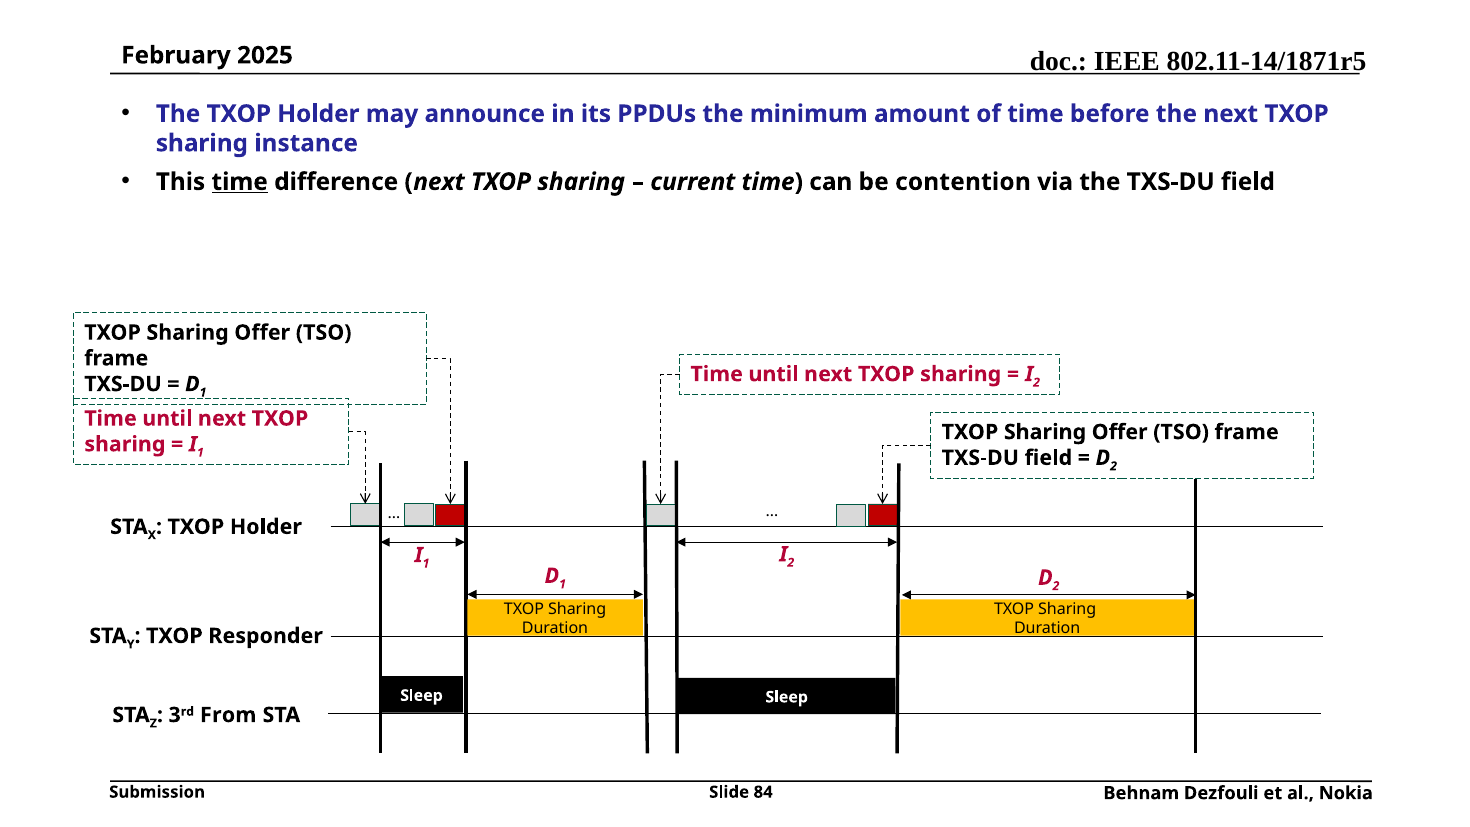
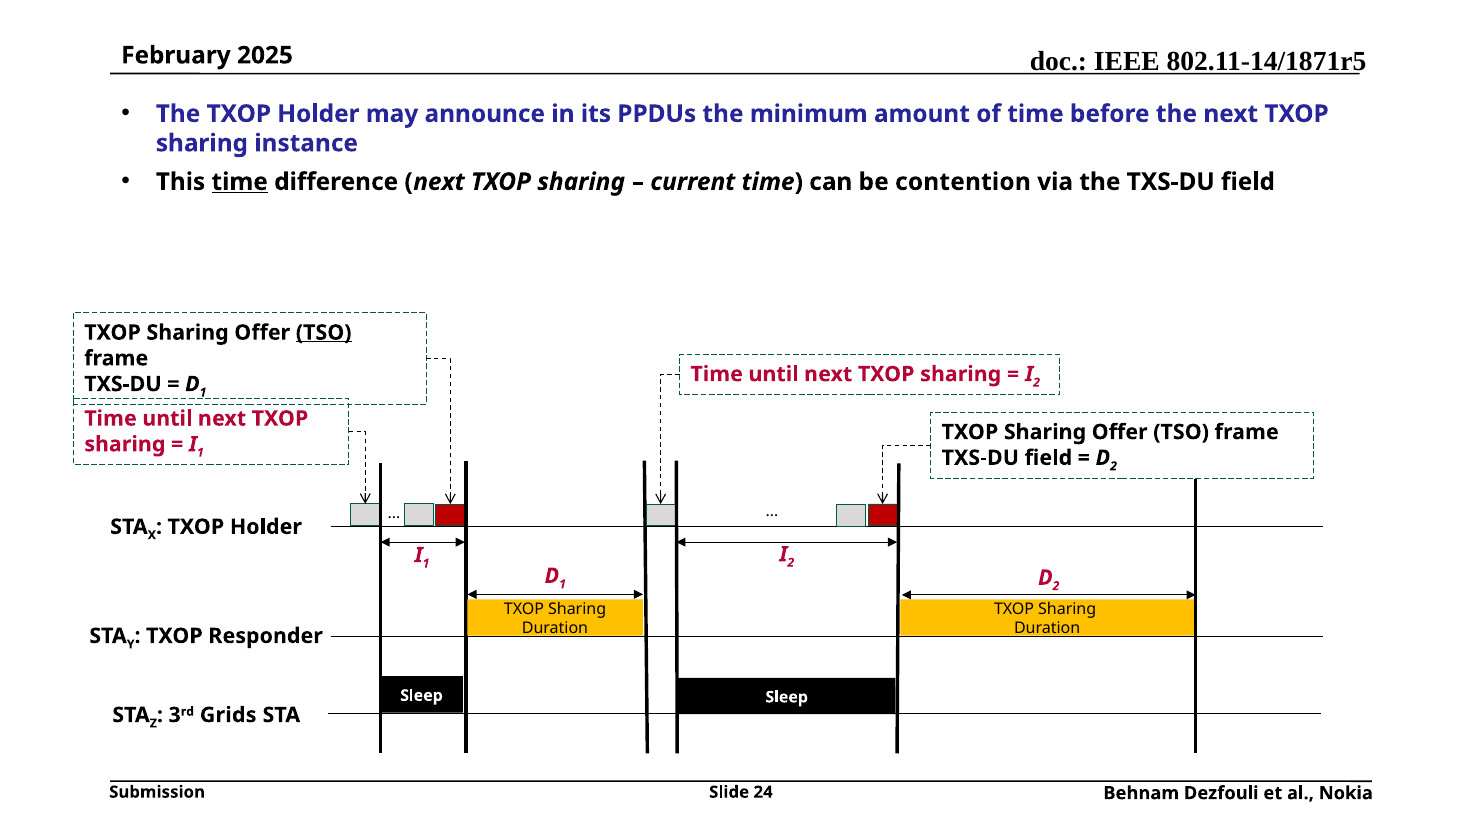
TSO at (324, 333) underline: none -> present
From: From -> Grids
84: 84 -> 24
